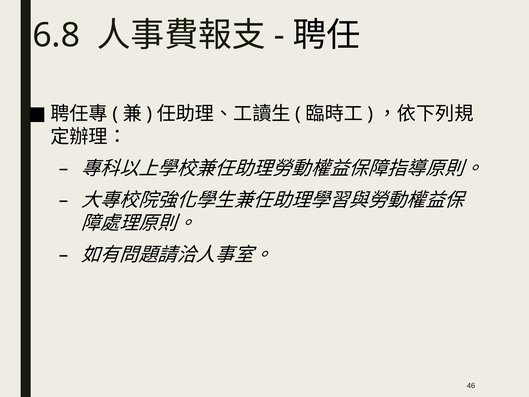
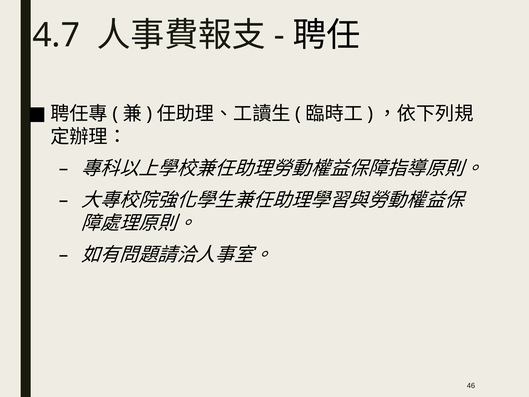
6.8: 6.8 -> 4.7
